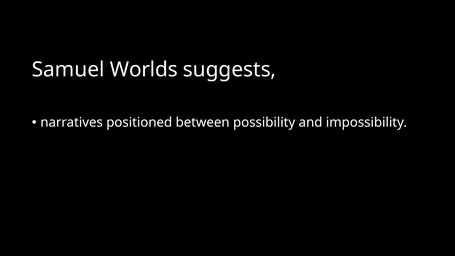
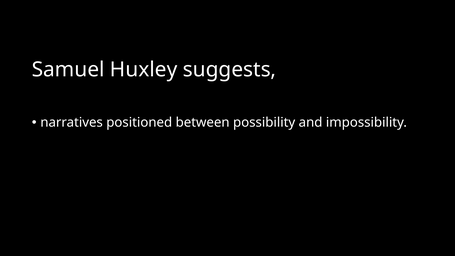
Worlds: Worlds -> Huxley
